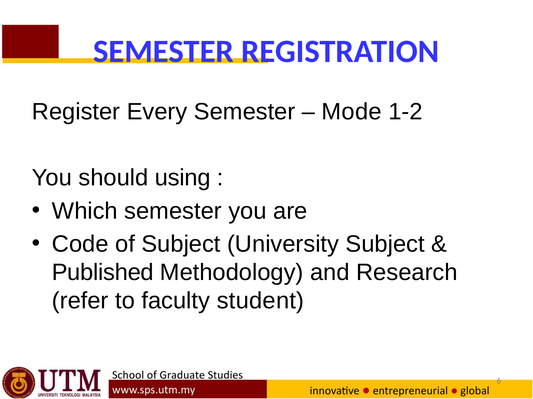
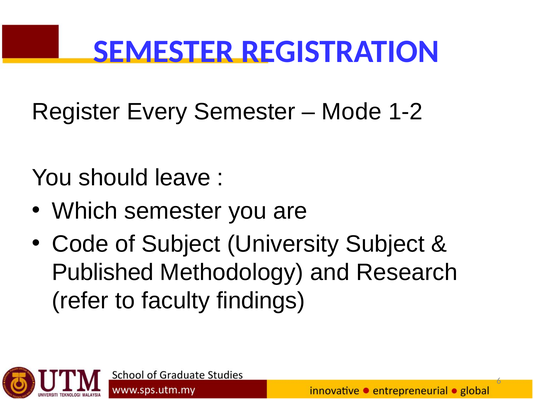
using: using -> leave
student: student -> findings
